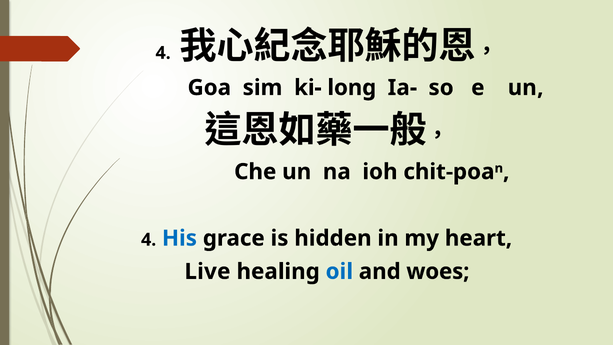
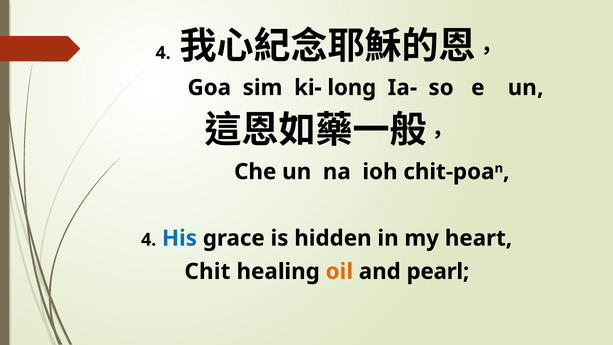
Live: Live -> Chit
oil colour: blue -> orange
woes: woes -> pearl
